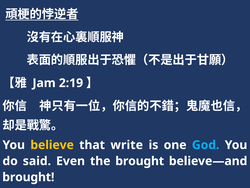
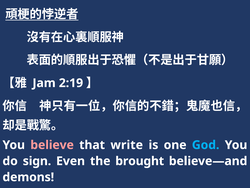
believe colour: yellow -> pink
said: said -> sign
brought at (28, 177): brought -> demons
